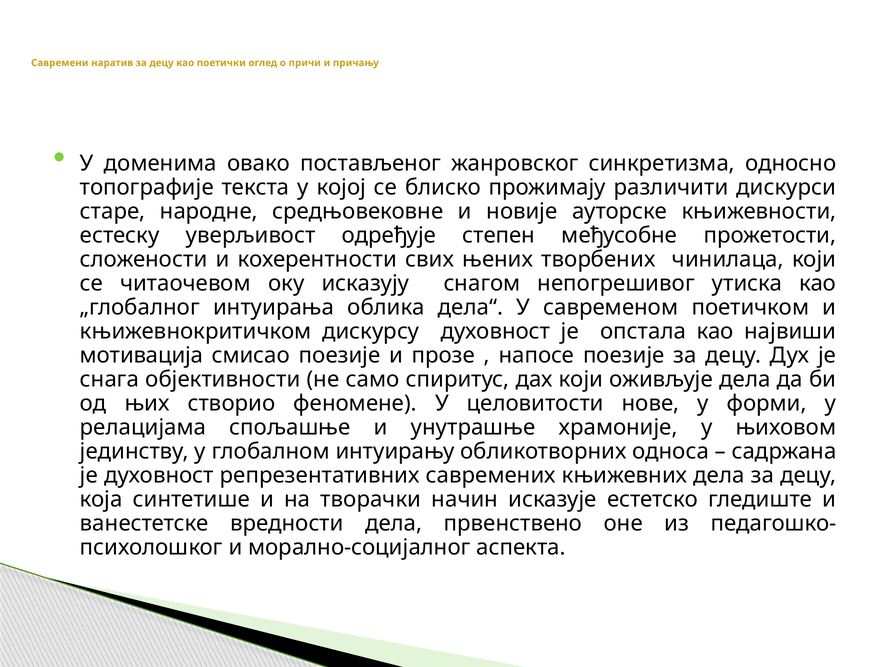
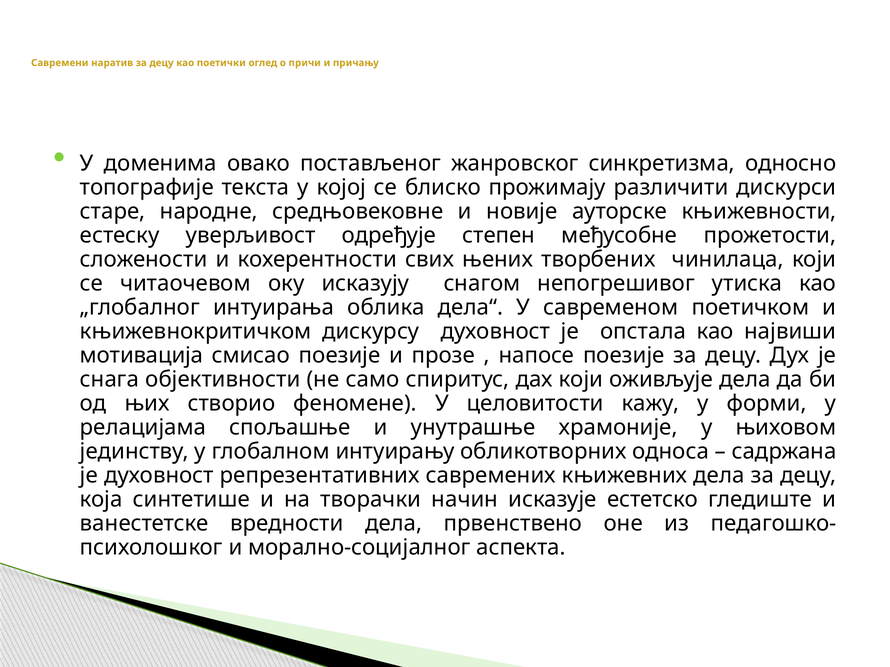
нове: нове -> кажу
